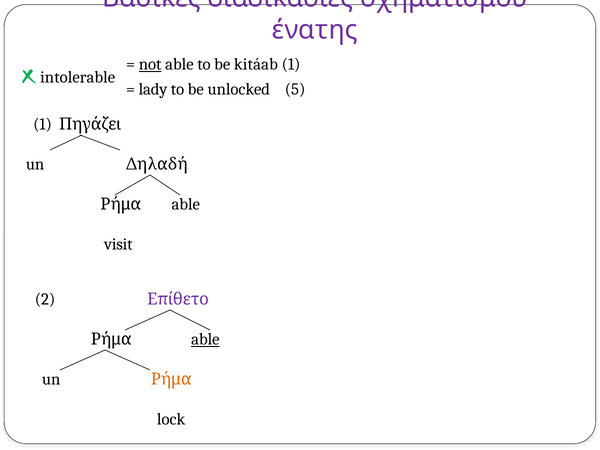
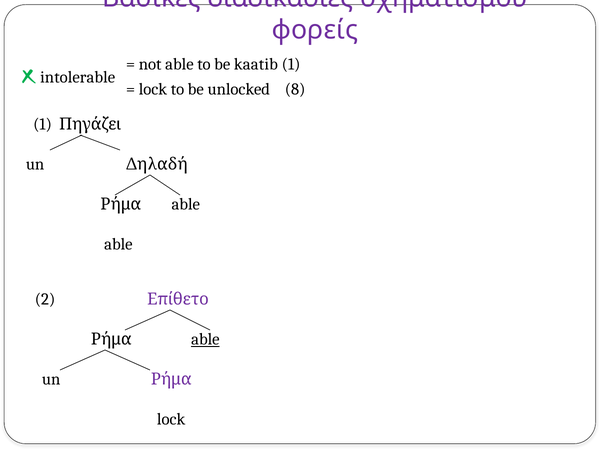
ένατης: ένατης -> φορείς
not underline: present -> none
kitáab: kitáab -> kaatib
lady at (153, 89): lady -> lock
5: 5 -> 8
visit at (118, 244): visit -> able
Ρήμα at (171, 379) colour: orange -> purple
